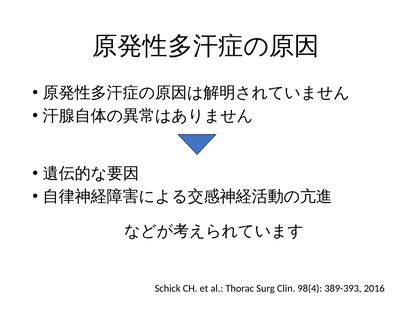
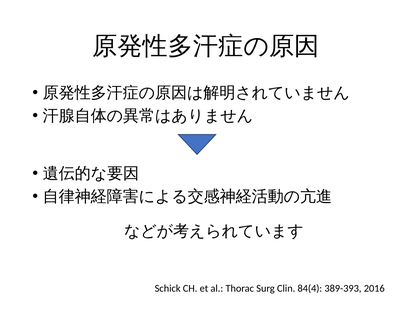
98(4: 98(4 -> 84(4
